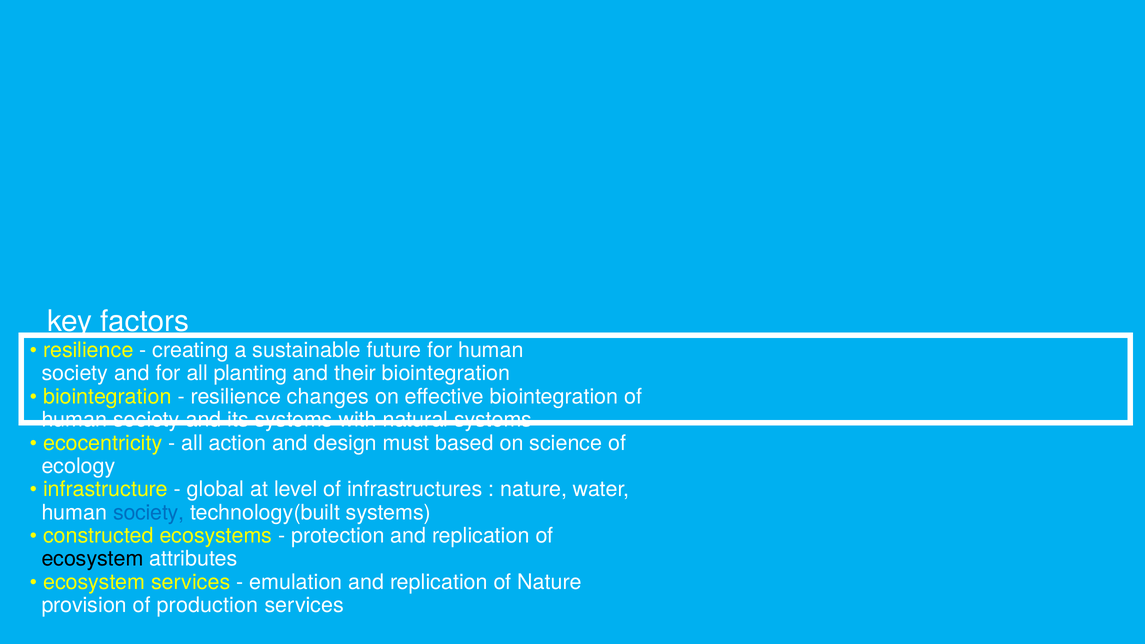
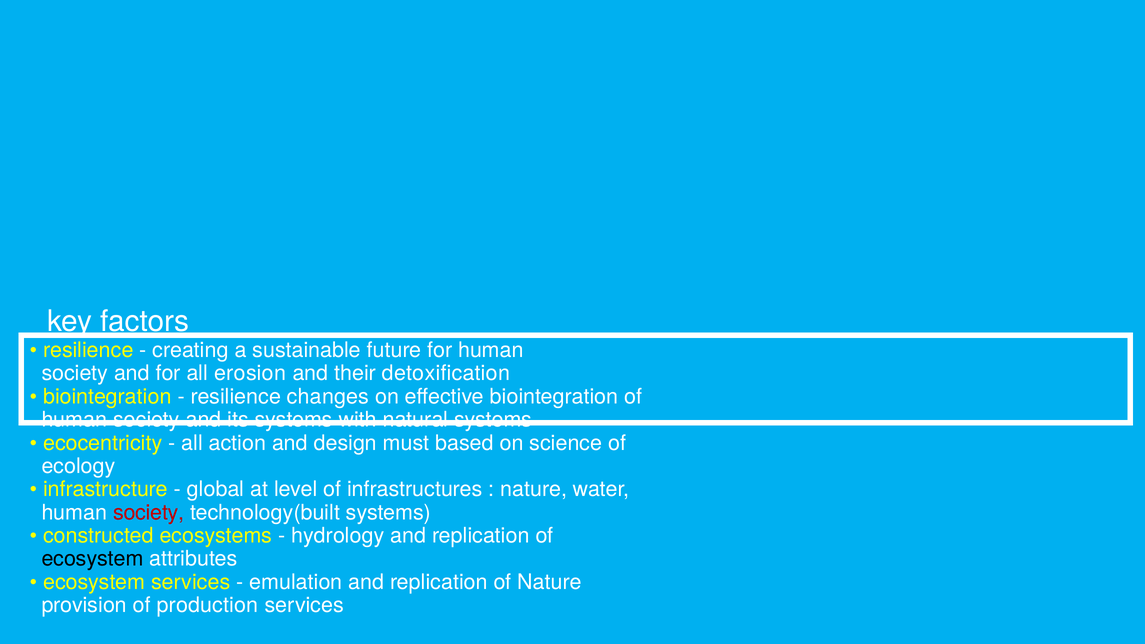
planting: planting -> erosion
their biointegration: biointegration -> detoxification
society at (149, 513) colour: blue -> red
protection: protection -> hydrology
